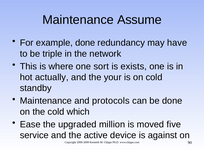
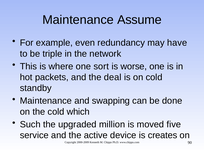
example done: done -> even
exists: exists -> worse
actually: actually -> packets
your: your -> deal
protocols: protocols -> swapping
Ease: Ease -> Such
against: against -> creates
